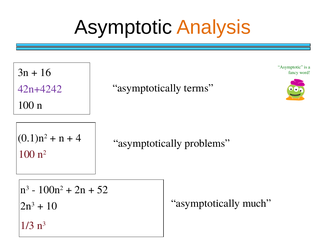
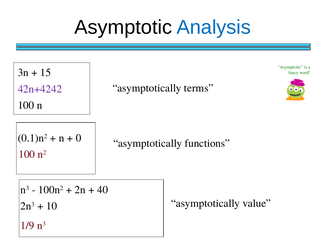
Analysis colour: orange -> blue
16: 16 -> 15
4: 4 -> 0
problems: problems -> functions
52: 52 -> 40
much: much -> value
1/3: 1/3 -> 1/9
